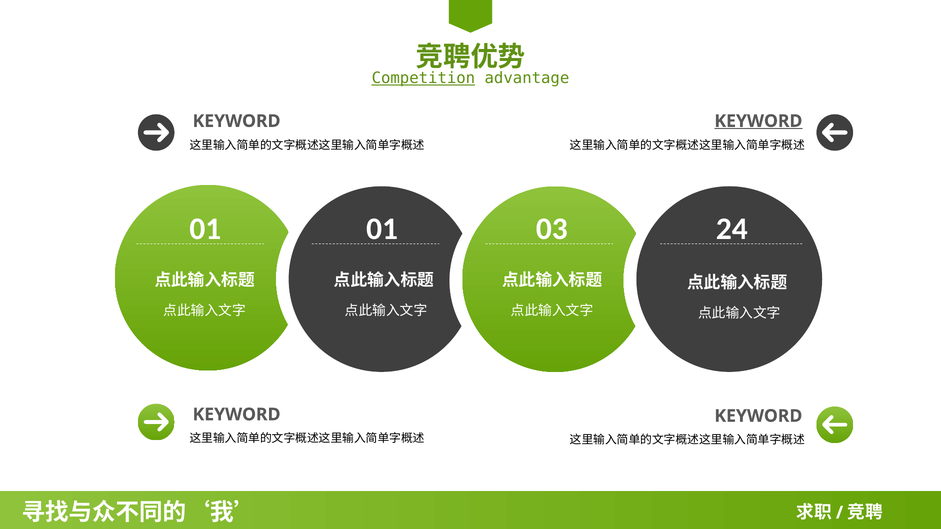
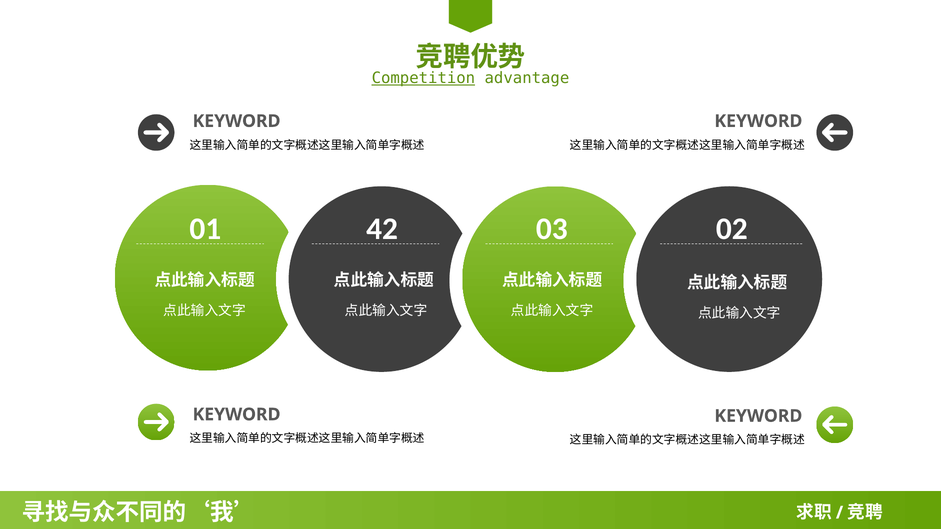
KEYWORD at (758, 121) underline: present -> none
01 01: 01 -> 42
24: 24 -> 02
